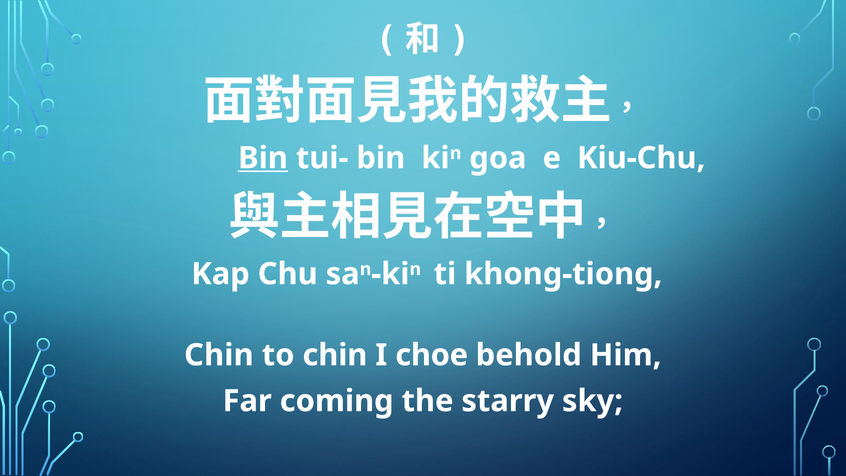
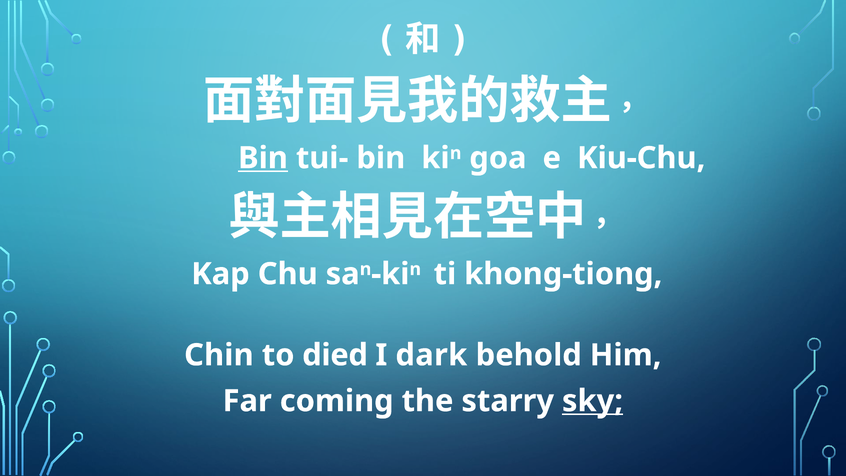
to chin: chin -> died
choe: choe -> dark
sky underline: none -> present
